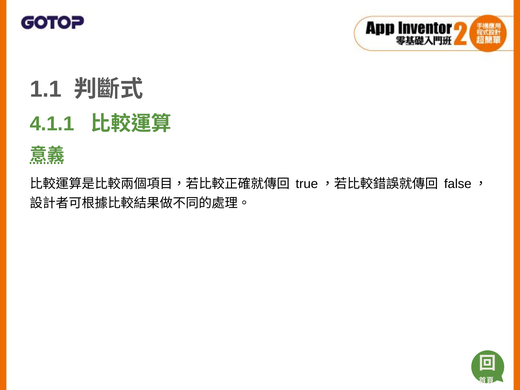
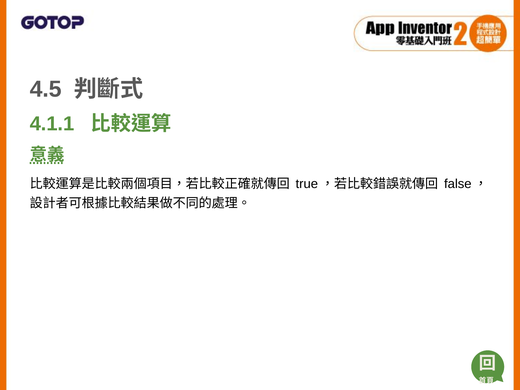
1.1: 1.1 -> 4.5
